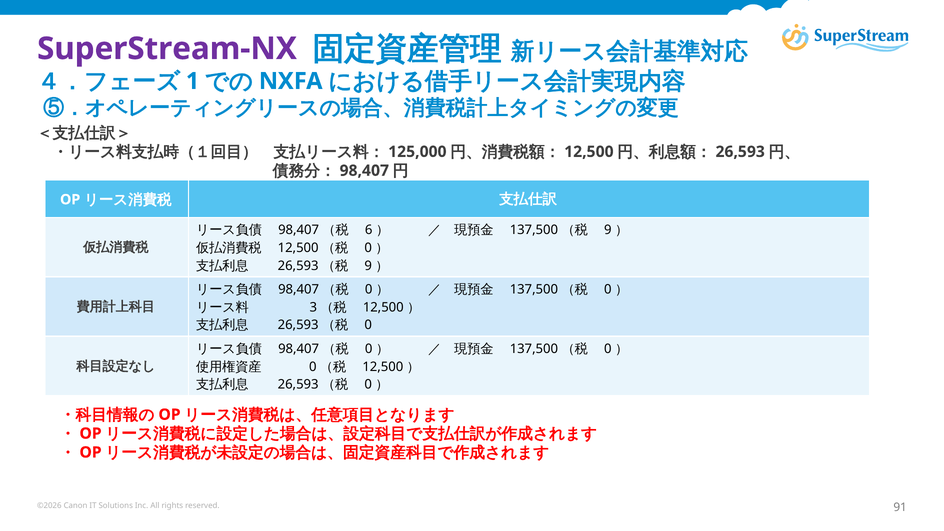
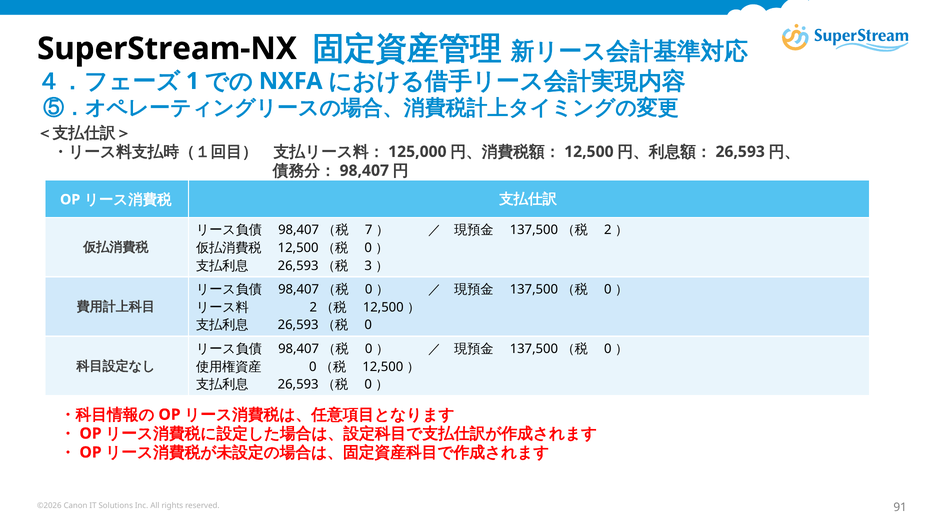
SuperStream-NX colour: purple -> black
6: 6 -> 7
9 at (608, 230): 9 -> 2
9 at (368, 266): 9 -> 3
3 at (313, 307): 3 -> 2
